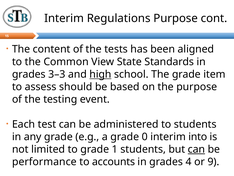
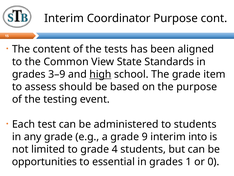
Regulations: Regulations -> Coordinator
3–3: 3–3 -> 3–9
0: 0 -> 9
1: 1 -> 4
can at (196, 149) underline: present -> none
performance: performance -> opportunities
accounts: accounts -> essential
4: 4 -> 1
9: 9 -> 0
